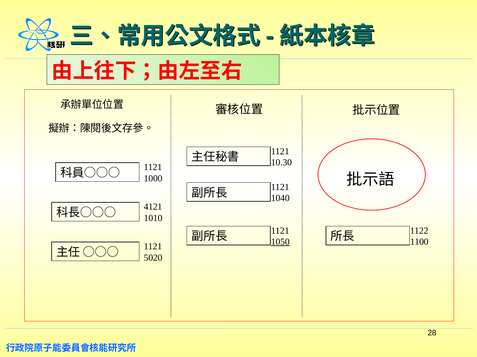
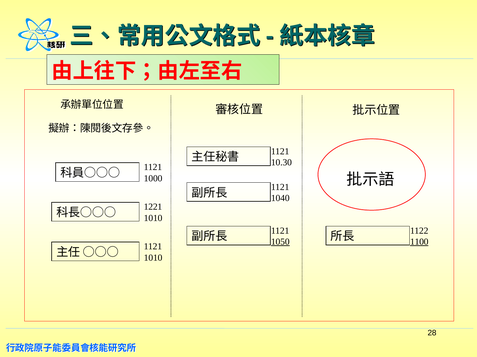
4121: 4121 -> 1221
1100 underline: none -> present
5020 at (153, 258): 5020 -> 1010
